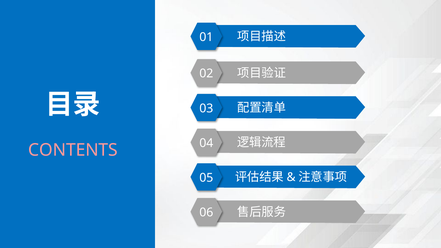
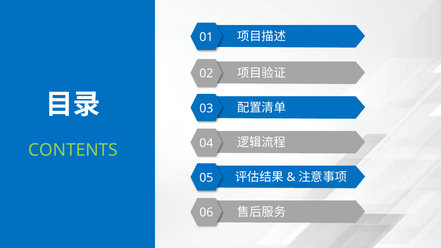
CONTENTS colour: pink -> light green
